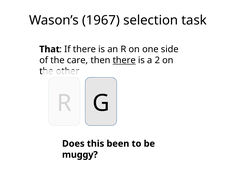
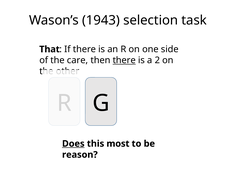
1967: 1967 -> 1943
Does underline: none -> present
been: been -> most
muggy: muggy -> reason
